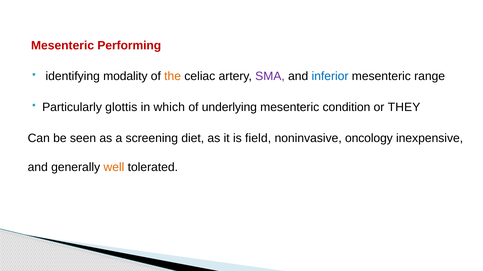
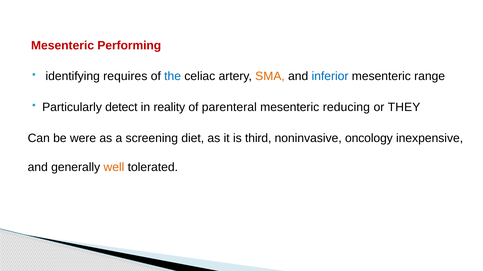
modality: modality -> requires
the colour: orange -> blue
SMA colour: purple -> orange
glottis: glottis -> detect
which: which -> reality
underlying: underlying -> parenteral
condition: condition -> reducing
seen: seen -> were
field: field -> third
